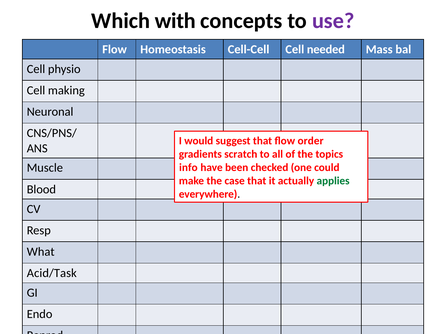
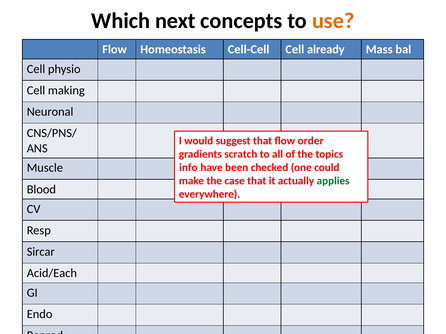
with: with -> next
use colour: purple -> orange
needed: needed -> already
What: What -> Sircar
Acid/Task: Acid/Task -> Acid/Each
